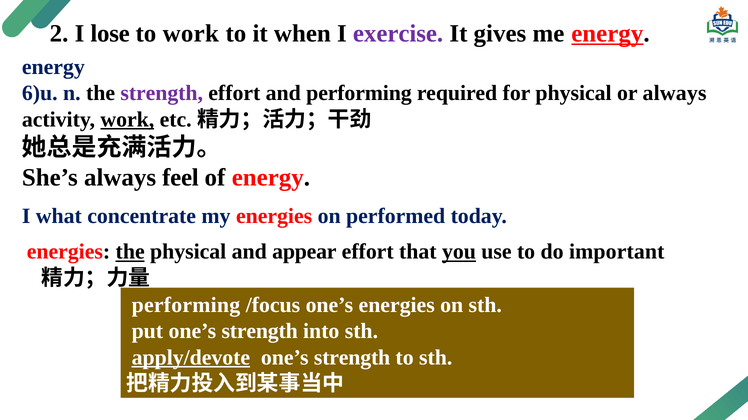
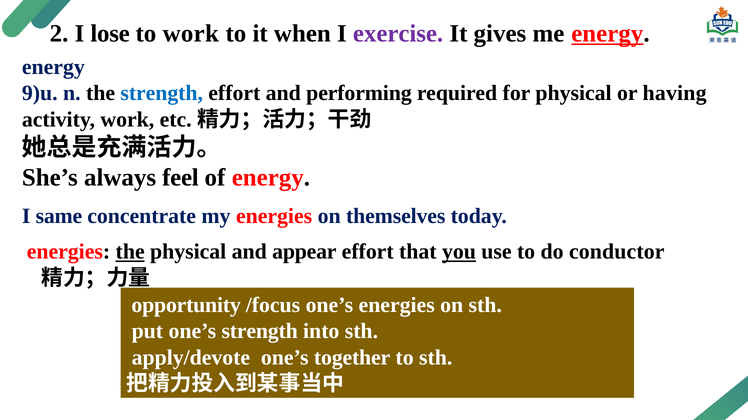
6)u: 6)u -> 9)u
strength at (162, 93) colour: purple -> blue
or always: always -> having
work at (127, 120) underline: present -> none
what: what -> same
performed: performed -> themselves
important: important -> conductor
performing at (186, 306): performing -> opportunity
apply/devote underline: present -> none
strength at (352, 358): strength -> together
